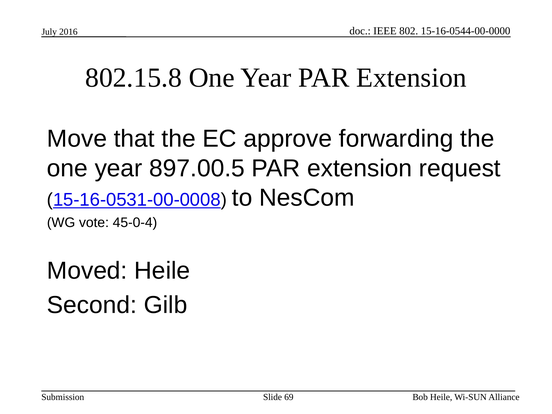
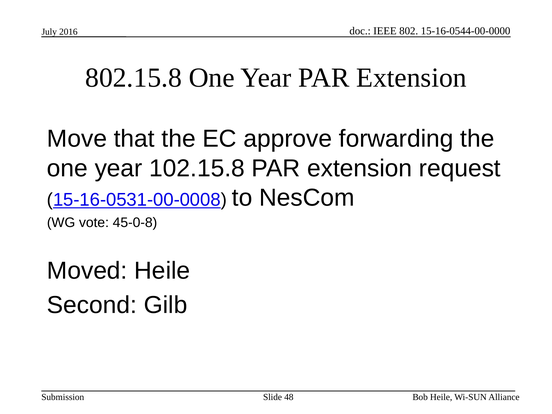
897.00.5: 897.00.5 -> 102.15.8
45-0-4: 45-0-4 -> 45-0-8
69: 69 -> 48
